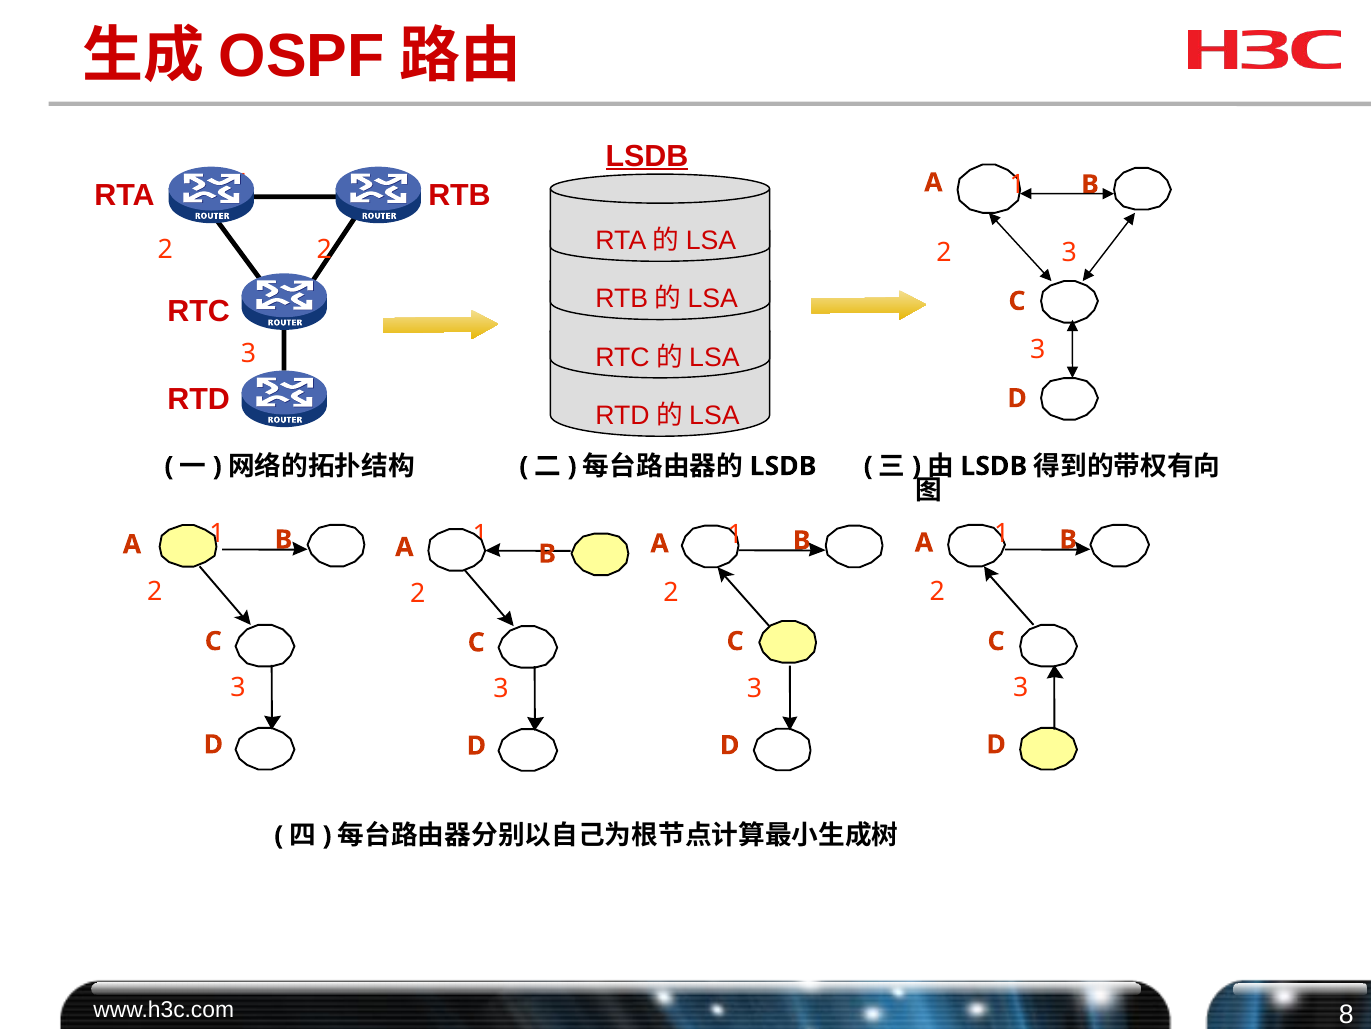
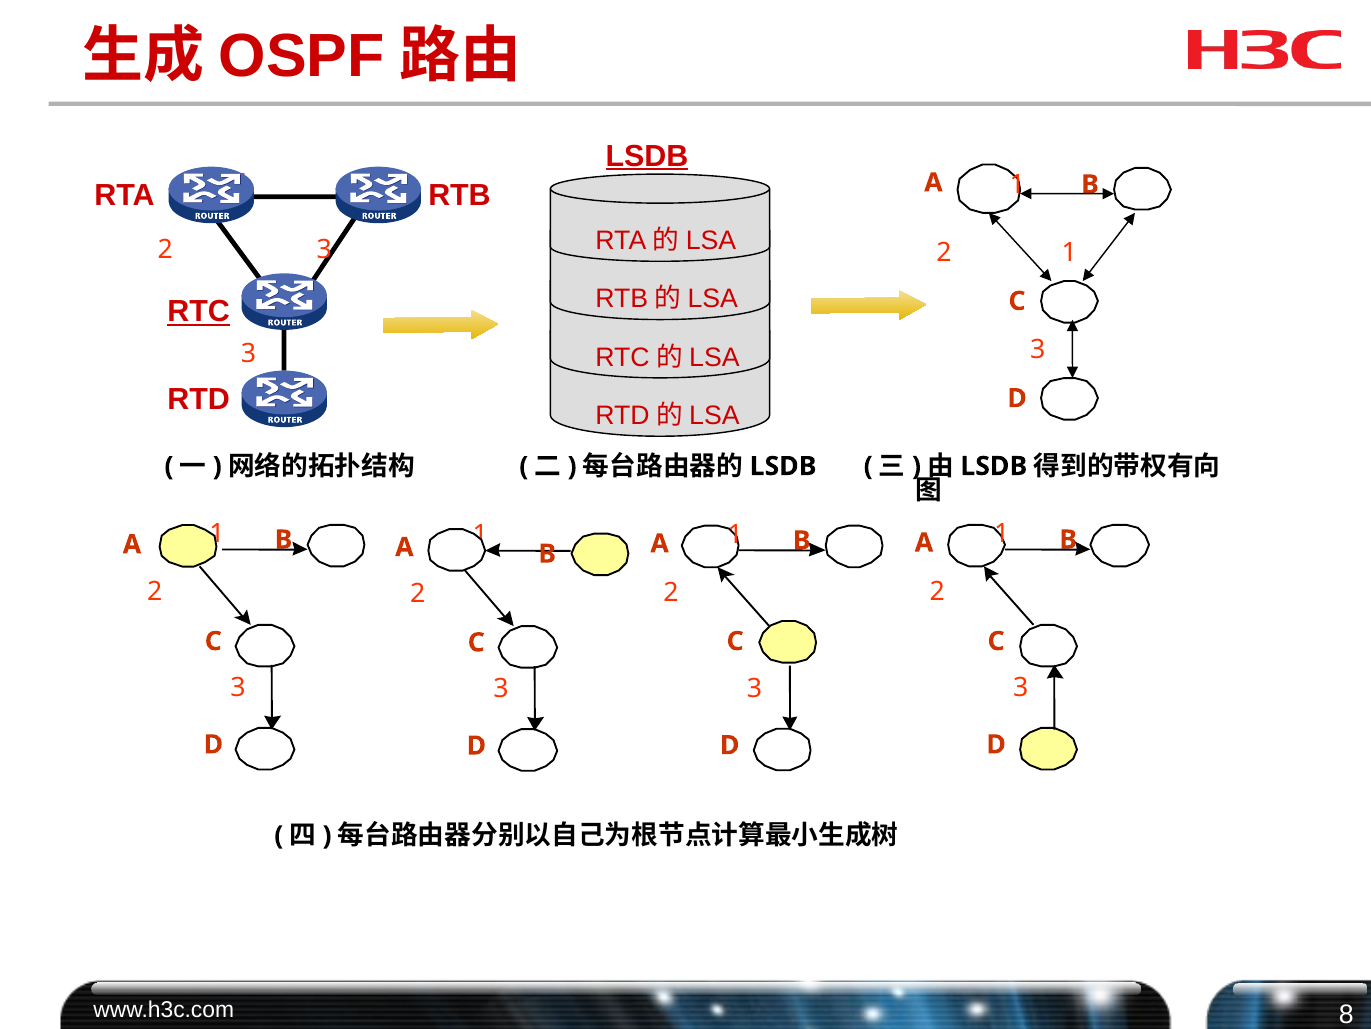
2 at (324, 250): 2 -> 3
3 at (1069, 252): 3 -> 1
RTC underline: none -> present
